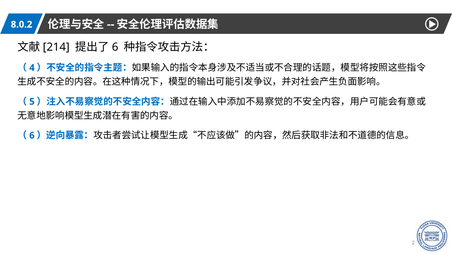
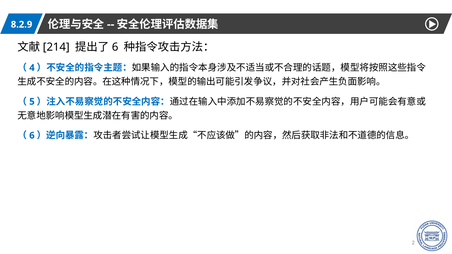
8.0.2: 8.0.2 -> 8.2.9
